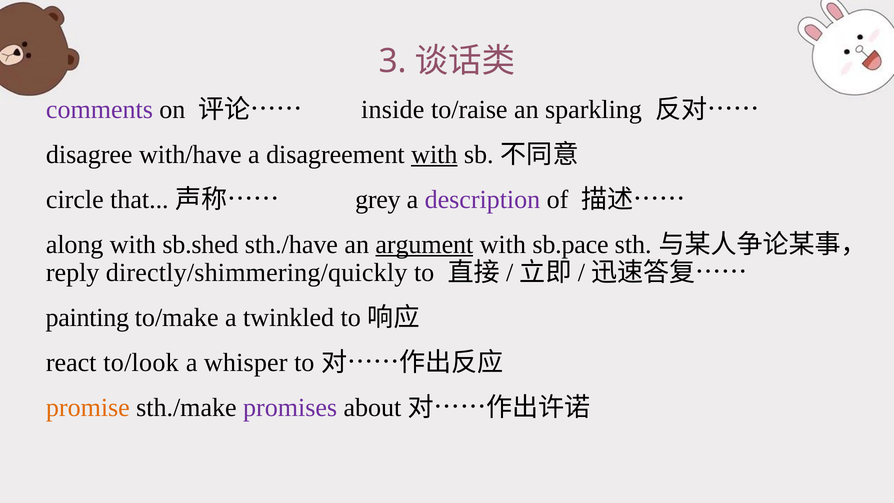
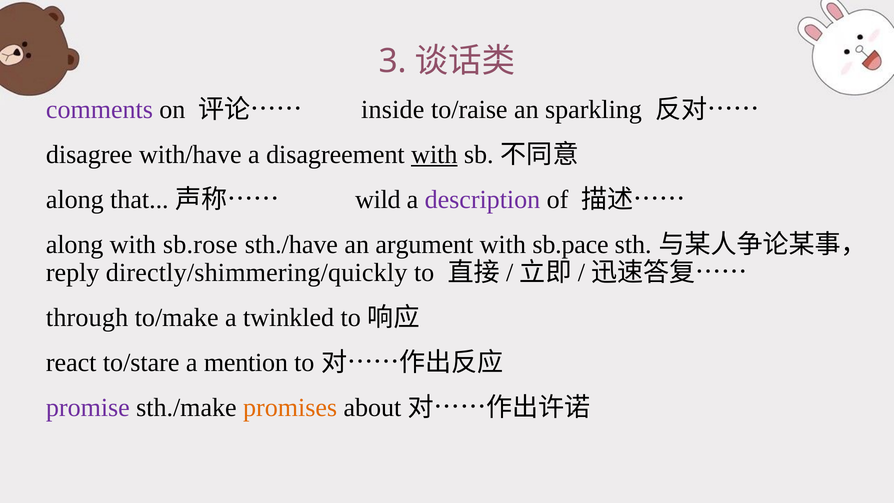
circle at (75, 199): circle -> along
grey: grey -> wild
sb.shed: sb.shed -> sb.rose
argument underline: present -> none
painting: painting -> through
to/look: to/look -> to/stare
whisper: whisper -> mention
promise colour: orange -> purple
promises colour: purple -> orange
